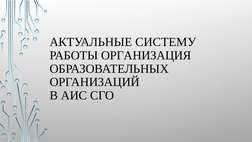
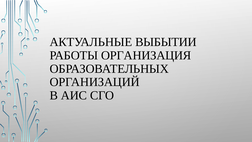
СИСТЕМУ: СИСТЕМУ -> ВЫБЫТИИ
